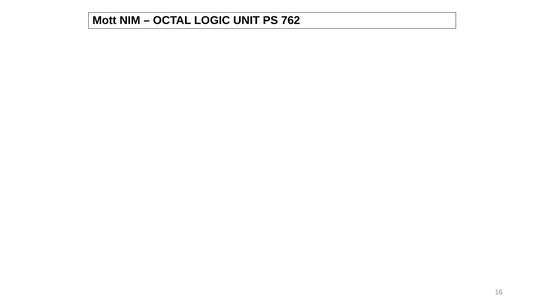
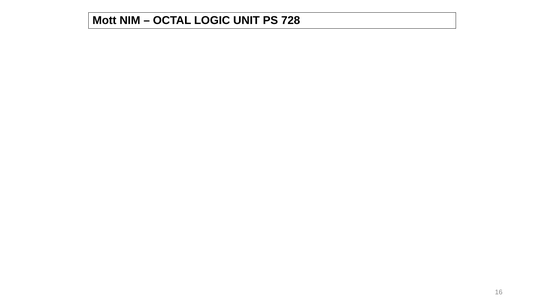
762: 762 -> 728
